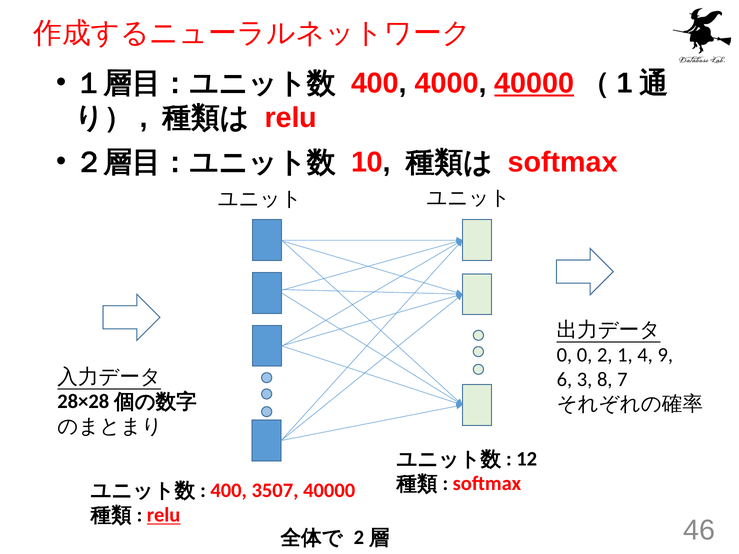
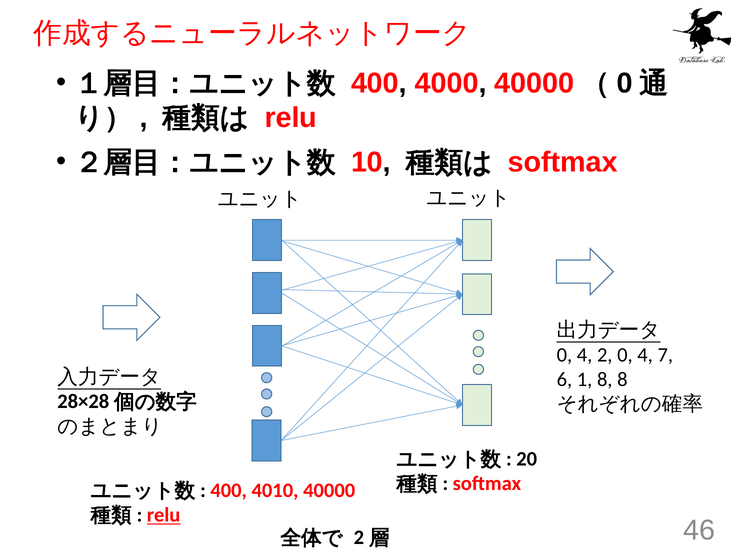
40000 at (534, 83) underline: present -> none
1 at (625, 83): 1 -> 0
0 at (585, 355): 0 -> 4
2 1: 1 -> 0
9: 9 -> 7
3: 3 -> 1
8 7: 7 -> 8
12: 12 -> 20
3507: 3507 -> 4010
